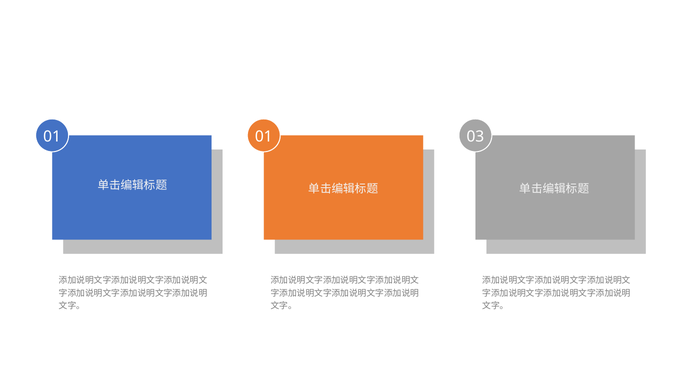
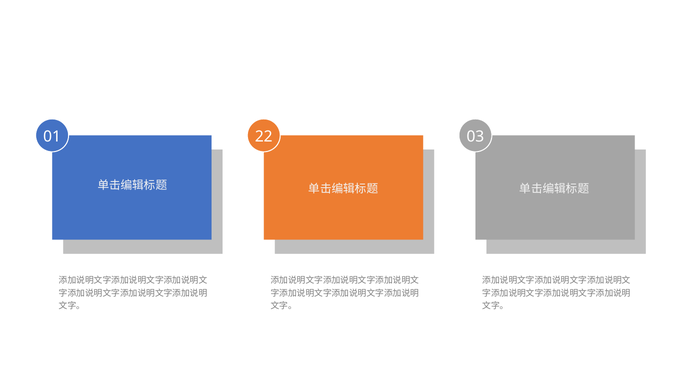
01 01: 01 -> 22
